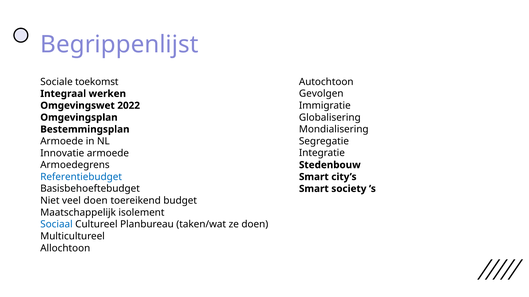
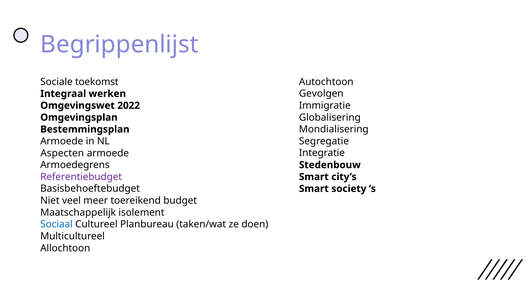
Innovatie: Innovatie -> Aspecten
Referentiebudget colour: blue -> purple
veel doen: doen -> meer
